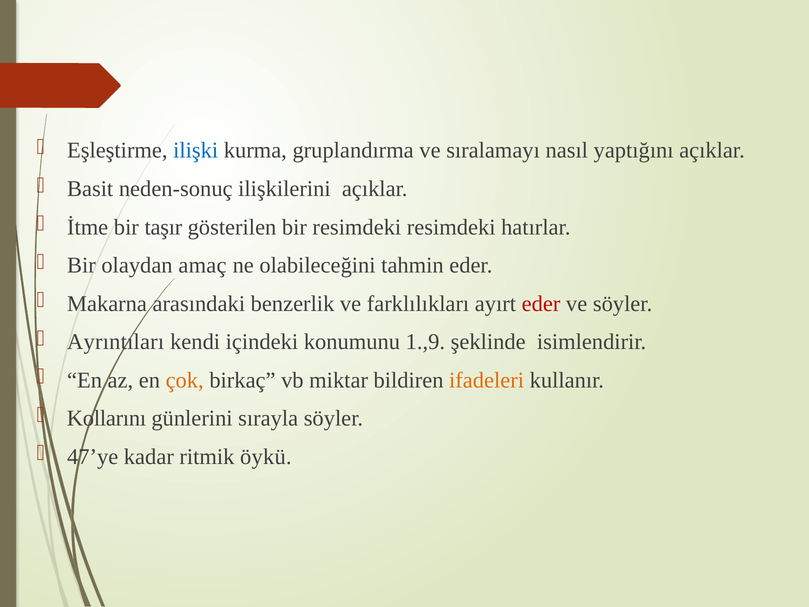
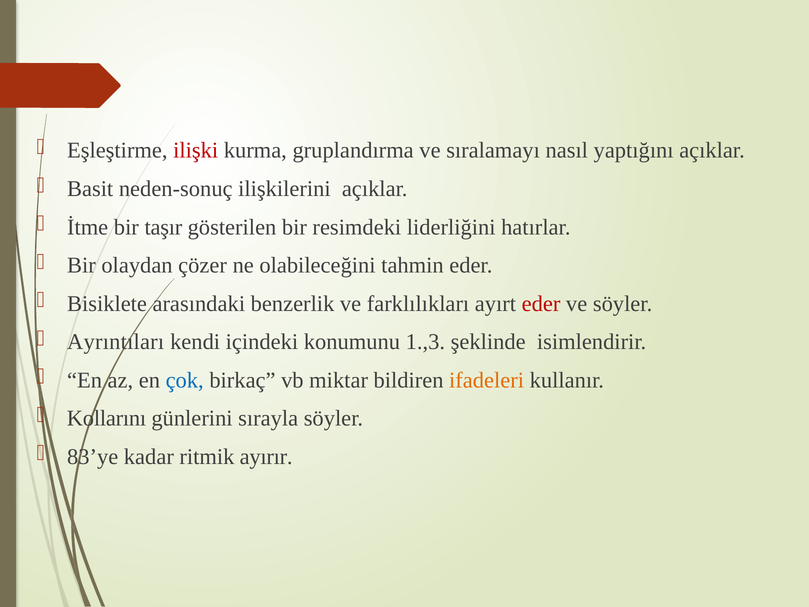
ilişki colour: blue -> red
resimdeki resimdeki: resimdeki -> liderliğini
amaç: amaç -> çözer
Makarna: Makarna -> Bisiklete
1.,9: 1.,9 -> 1.,3
çok colour: orange -> blue
47’ye: 47’ye -> 83’ye
öykü: öykü -> ayırır
